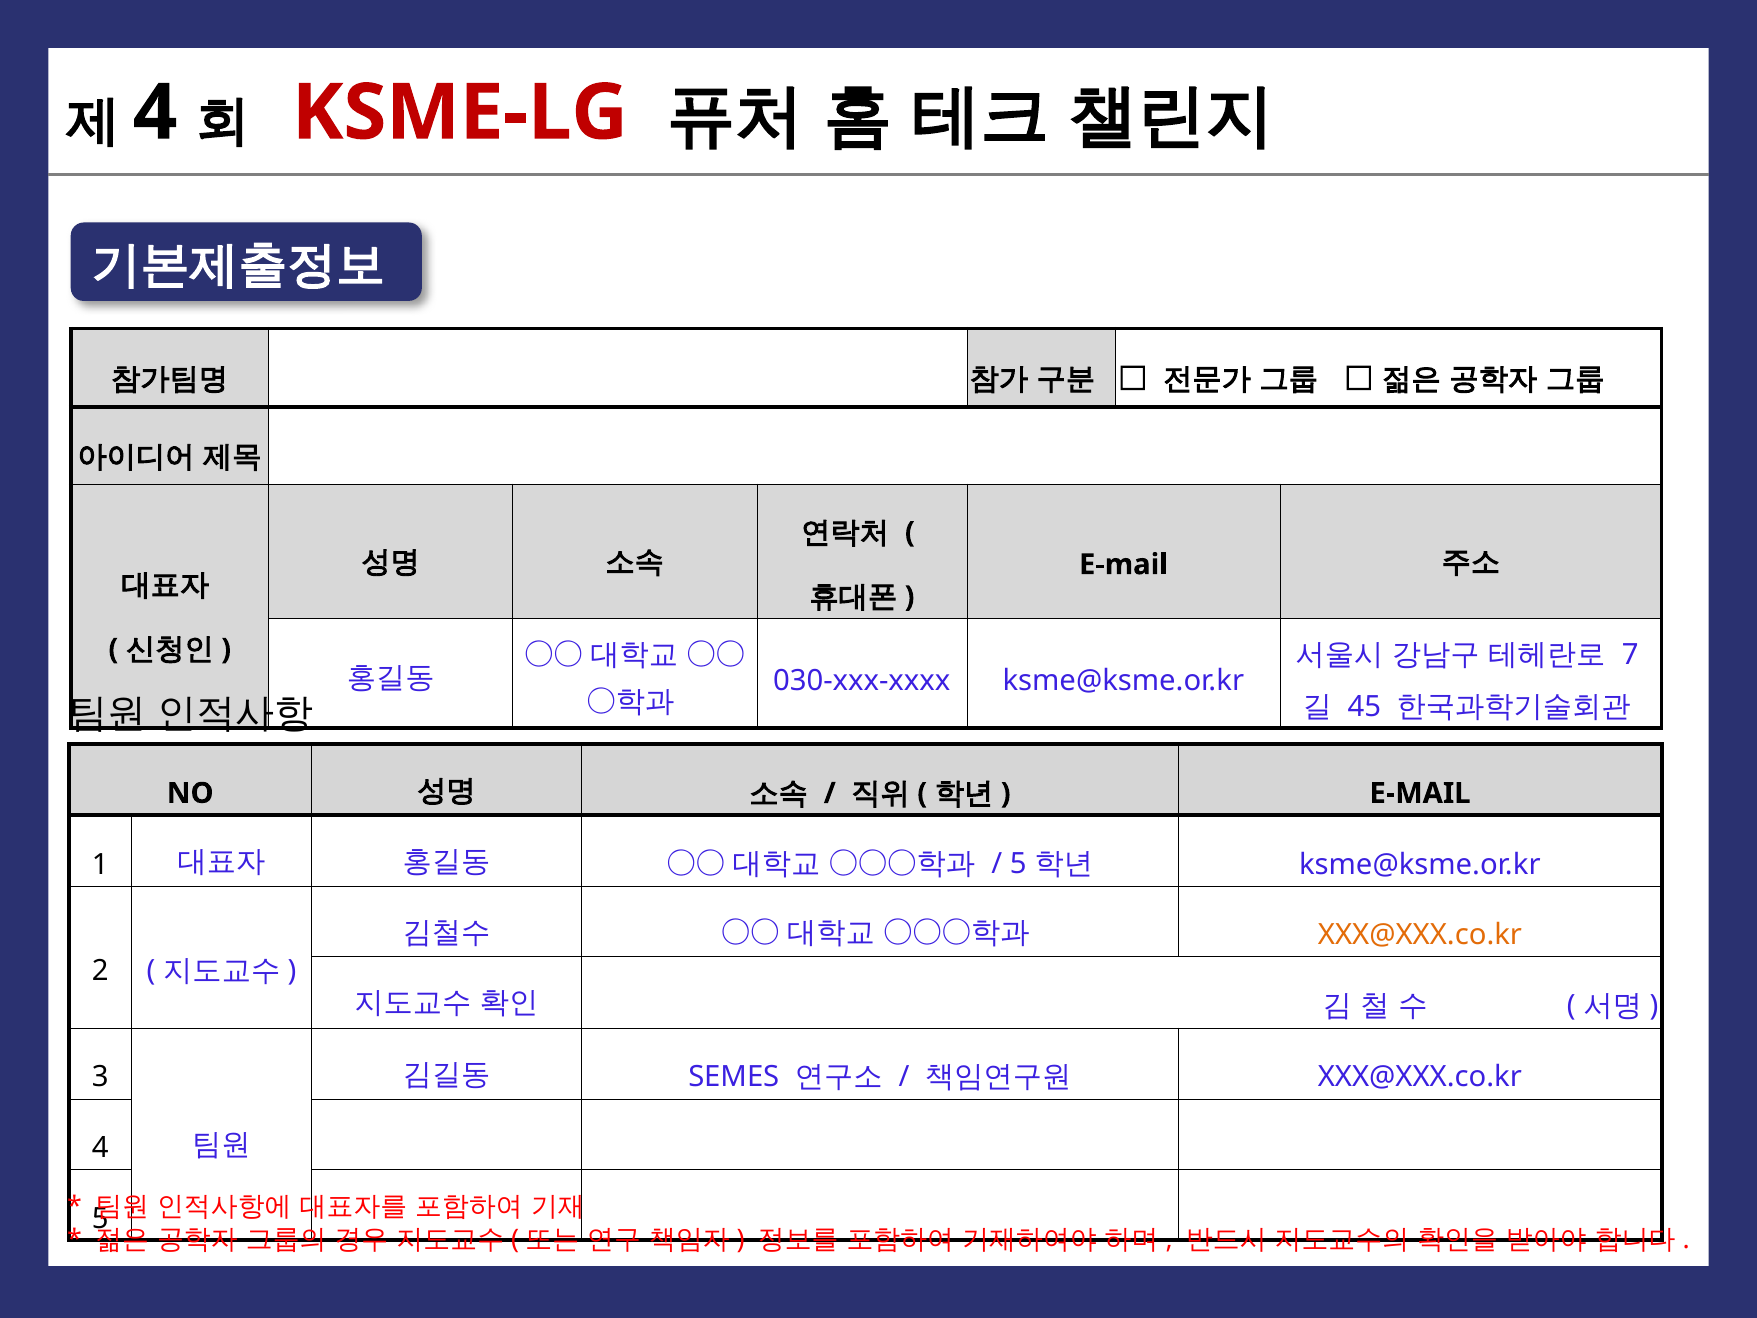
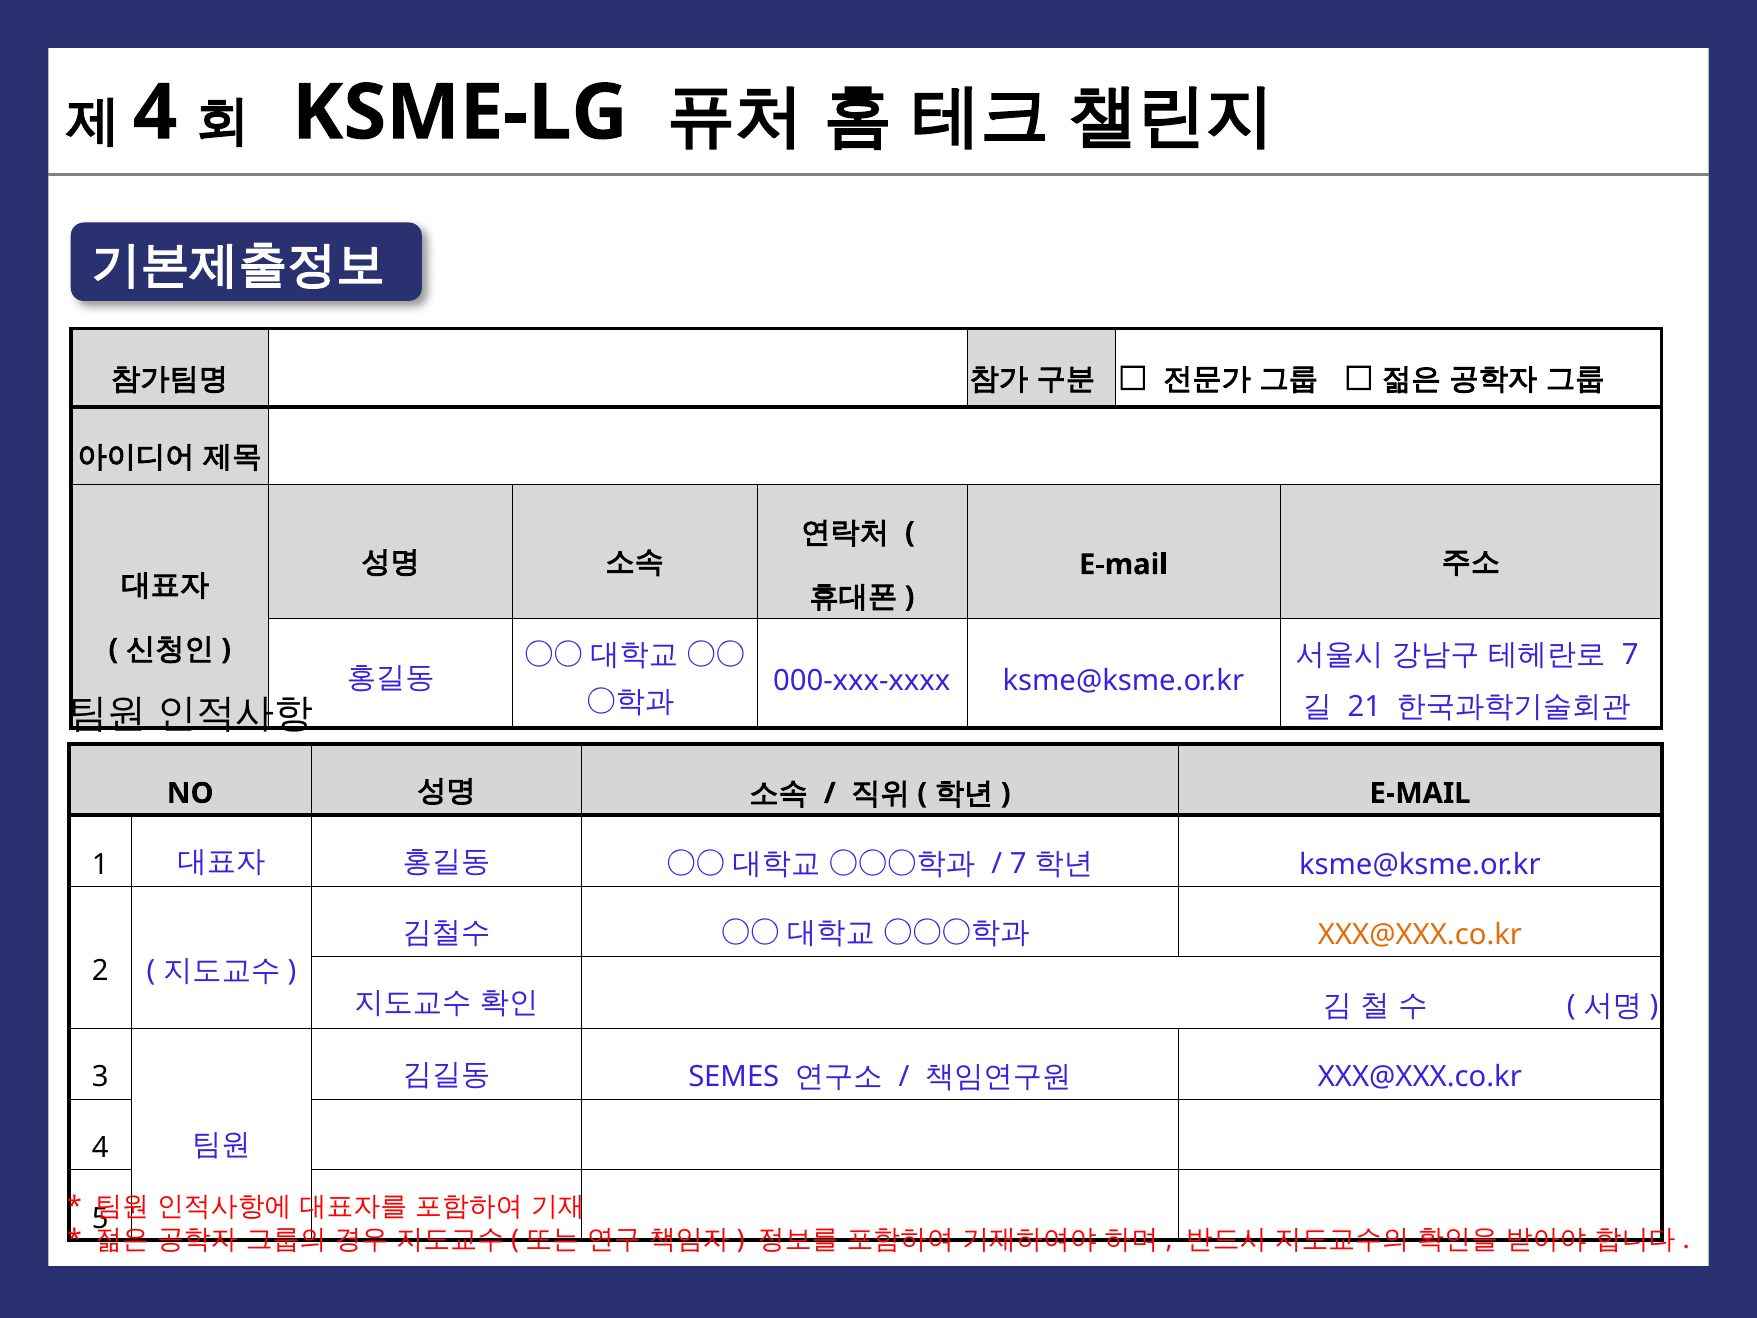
KSME-LG colour: red -> black
030-xxx-xxxx: 030-xxx-xxxx -> 000-xxx-xxxx
45: 45 -> 21
5 at (1018, 864): 5 -> 7
